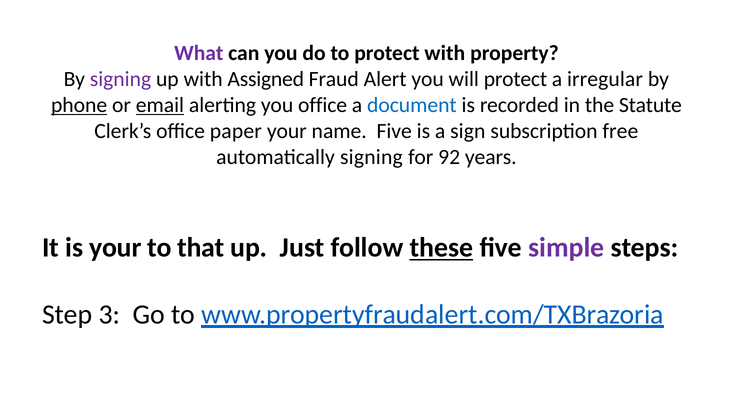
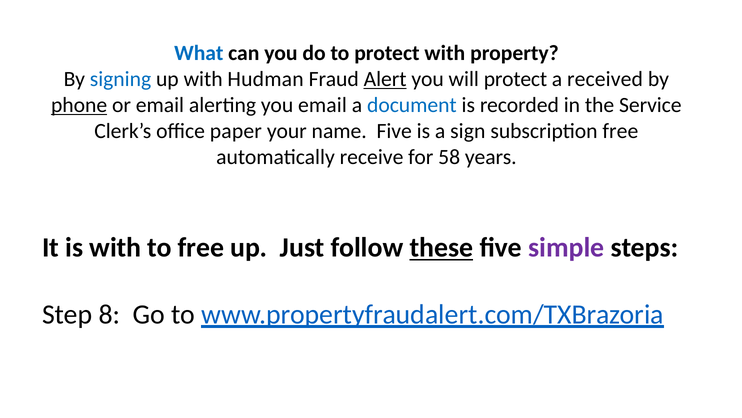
What colour: purple -> blue
signing at (121, 79) colour: purple -> blue
Assigned: Assigned -> Hudman
Alert underline: none -> present
irregular: irregular -> received
email at (160, 105) underline: present -> none
you office: office -> email
Statute: Statute -> Service
automatically signing: signing -> receive
92: 92 -> 58
is your: your -> with
to that: that -> free
3: 3 -> 8
